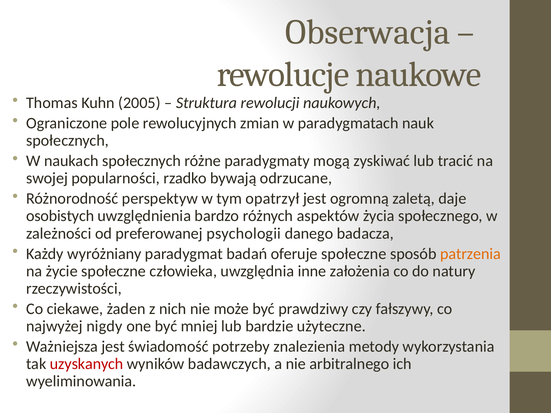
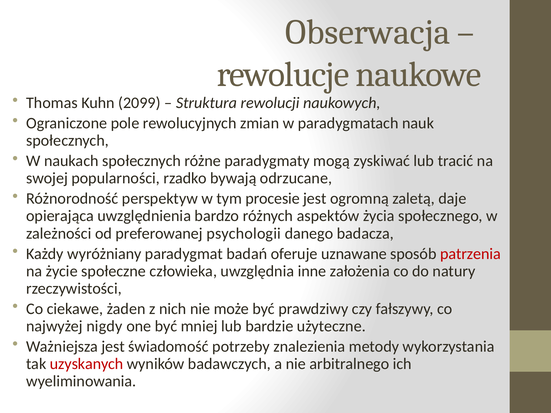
2005: 2005 -> 2099
opatrzył: opatrzył -> procesie
osobistych: osobistych -> opierająca
oferuje społeczne: społeczne -> uznawane
patrzenia colour: orange -> red
